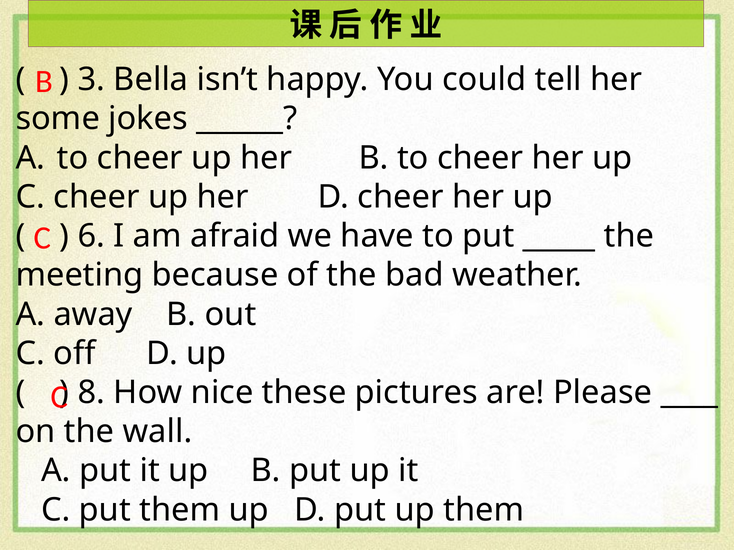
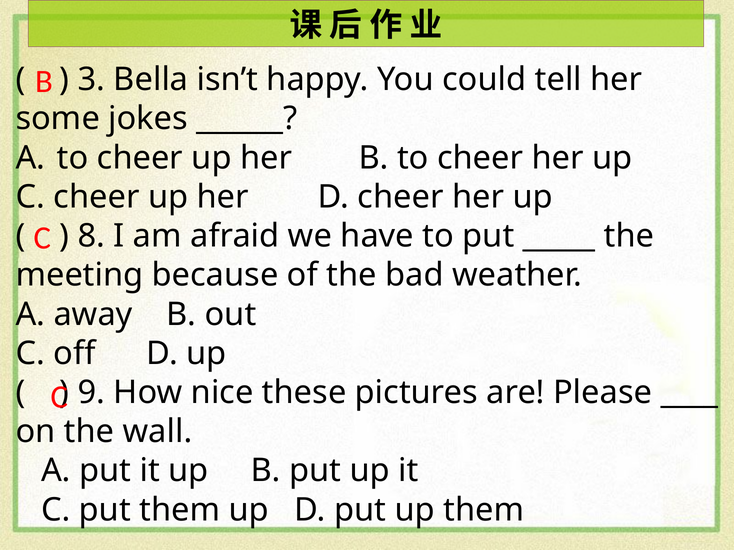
6: 6 -> 8
8: 8 -> 9
